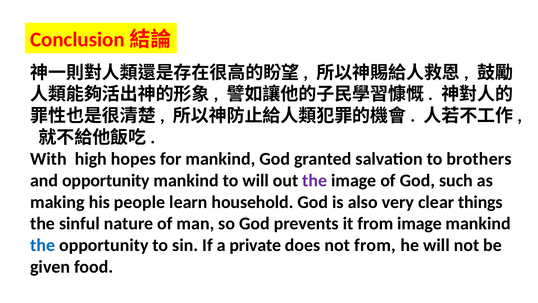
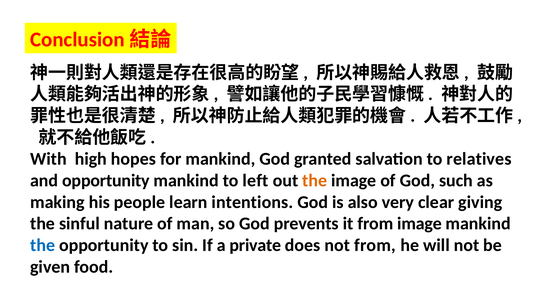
brothers: brothers -> relatives
to will: will -> left
the at (315, 180) colour: purple -> orange
household: household -> intentions
things: things -> giving
